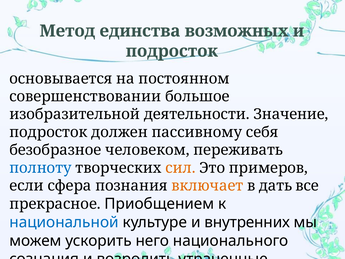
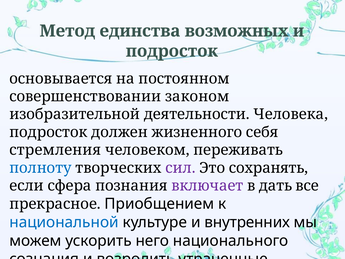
большое: большое -> законом
Значение: Значение -> Человека
пассивному: пассивному -> жизненного
безобразное: безобразное -> стремления
сил colour: orange -> purple
примеров: примеров -> сохранять
включает colour: orange -> purple
